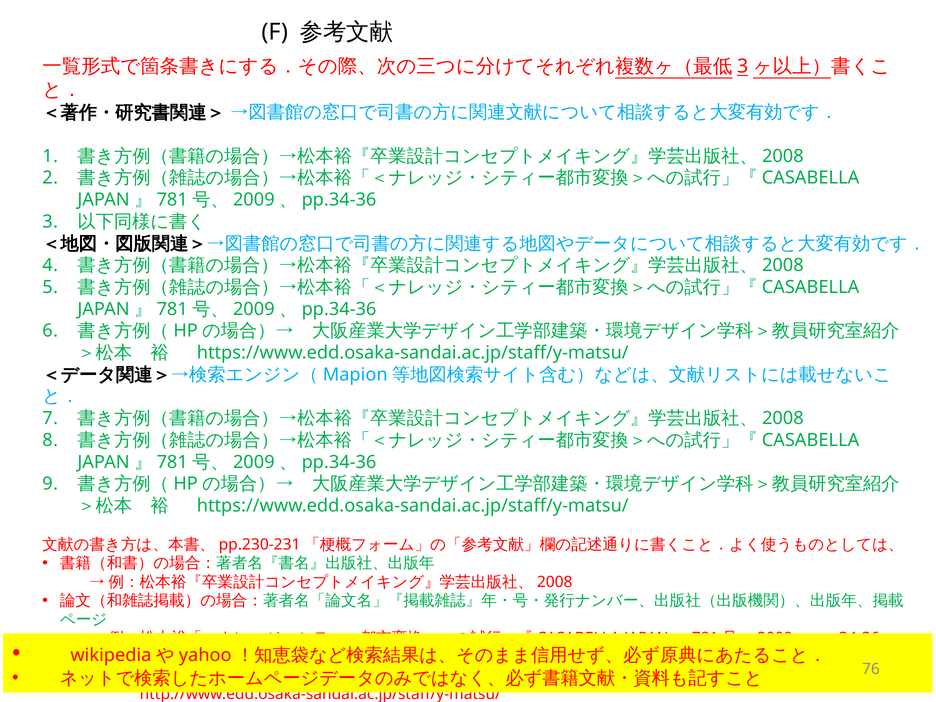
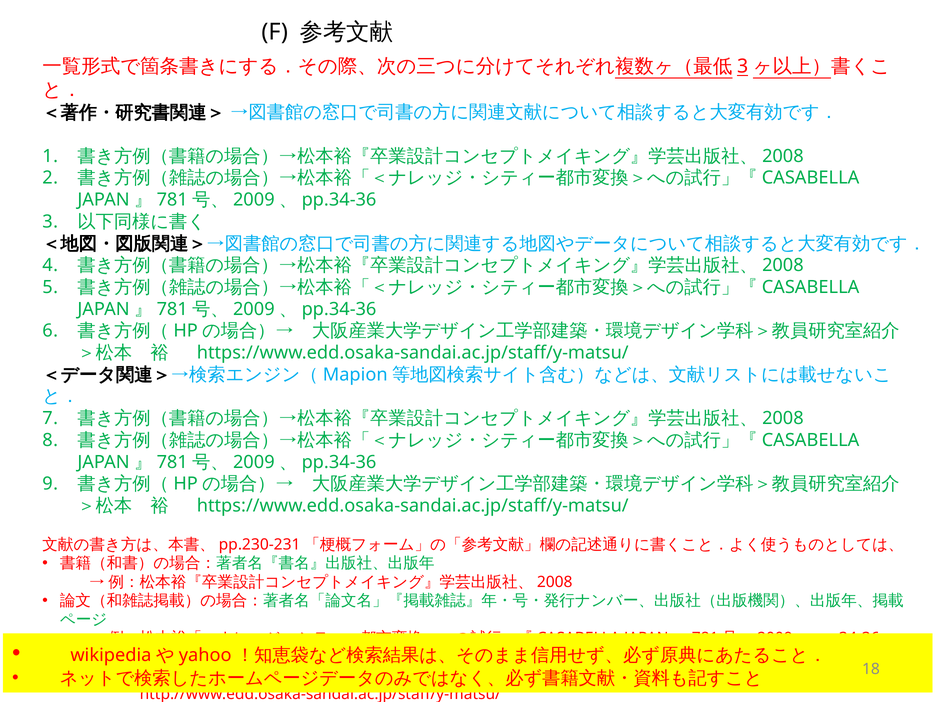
76: 76 -> 18
